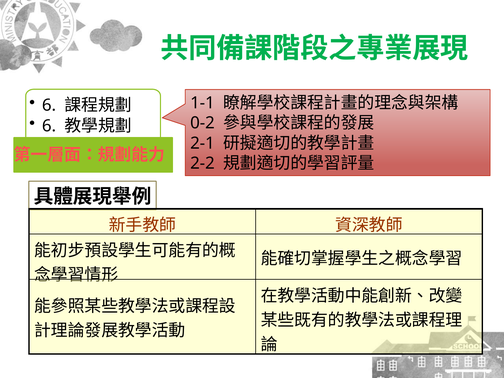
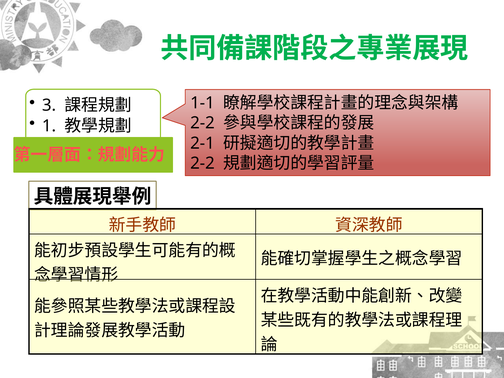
6 at (49, 105): 6 -> 3
6 at (49, 126): 6 -> 1
0-2 at (202, 123): 0-2 -> 2-2
